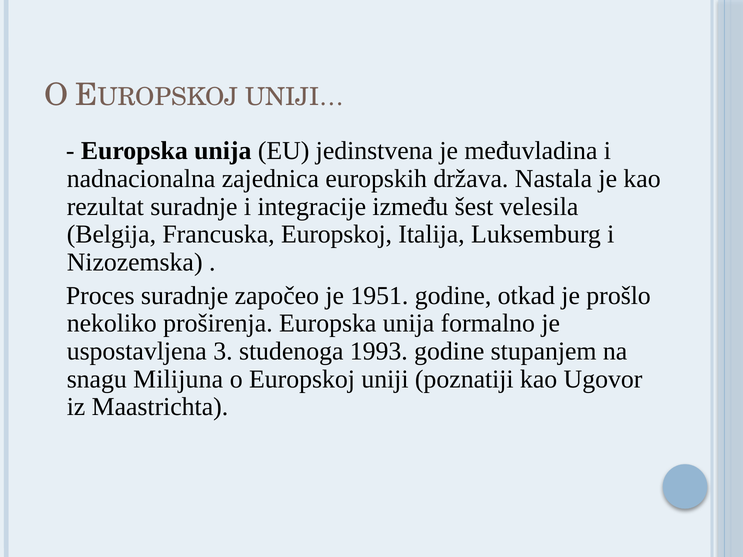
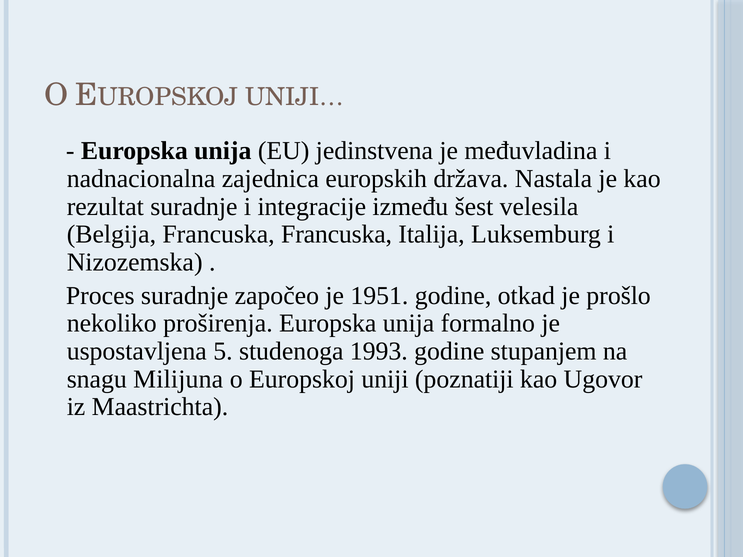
Francuska Europskoj: Europskoj -> Francuska
3: 3 -> 5
